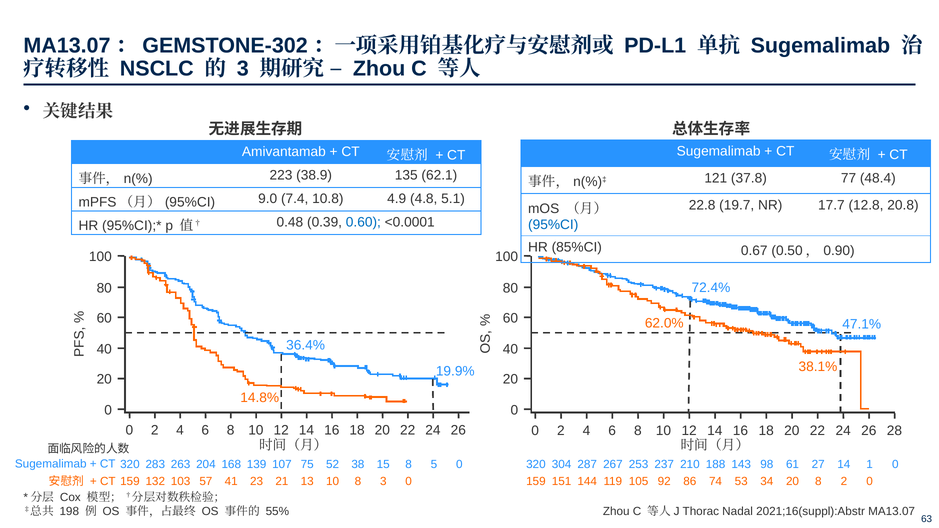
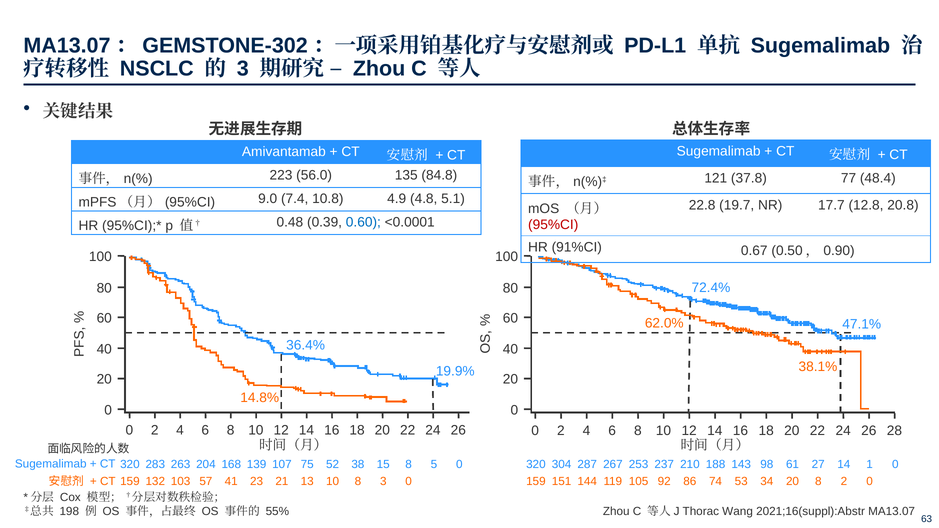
38.9: 38.9 -> 56.0
62.1: 62.1 -> 84.8
95%CI at (553, 225) colour: blue -> red
85%CI: 85%CI -> 91%CI
Nadal: Nadal -> Wang
